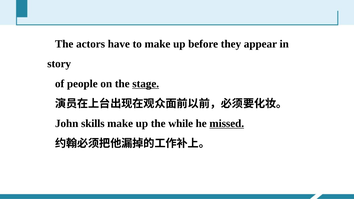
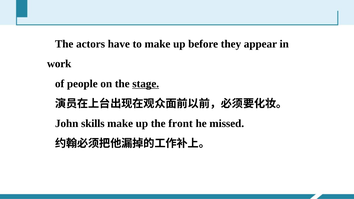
story: story -> work
while: while -> front
missed underline: present -> none
